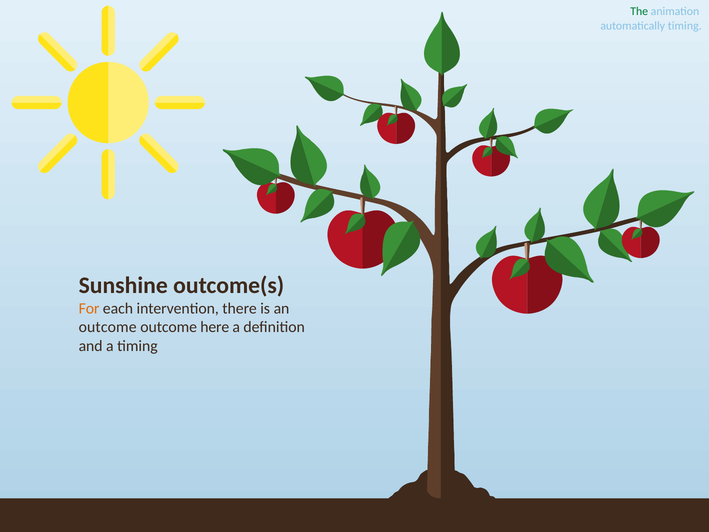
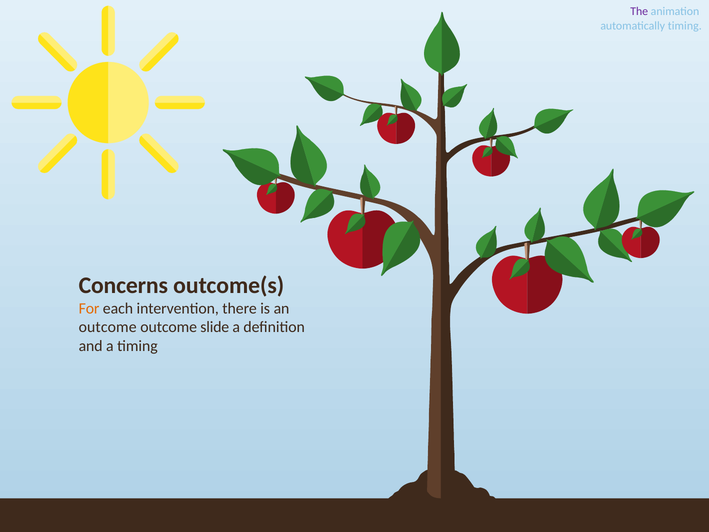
The colour: green -> purple
Sunshine: Sunshine -> Concerns
here: here -> slide
